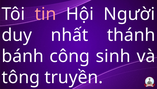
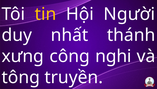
tin colour: pink -> yellow
bánh: bánh -> xưng
sinh: sinh -> nghi
